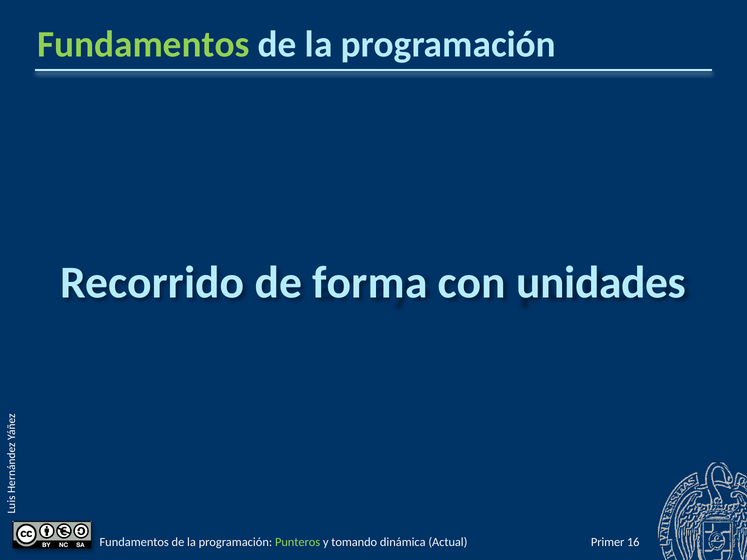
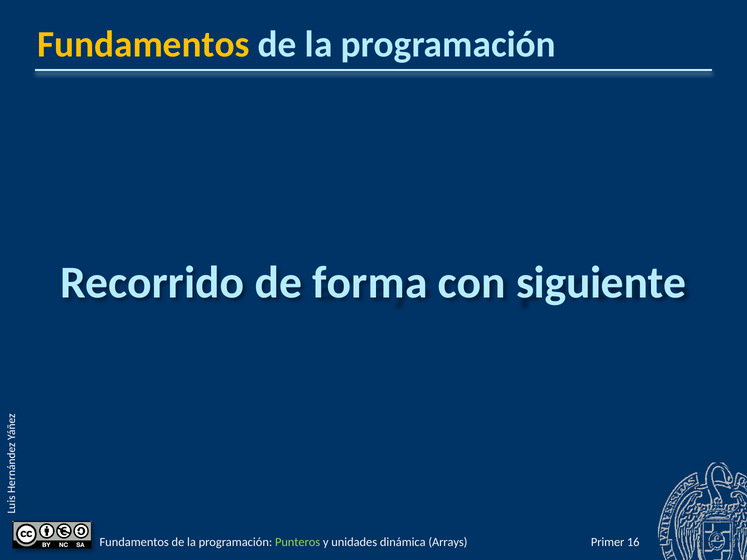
Fundamentos at (143, 44) colour: light green -> yellow
unidades: unidades -> siguiente
tomando: tomando -> unidades
Actual: Actual -> Arrays
